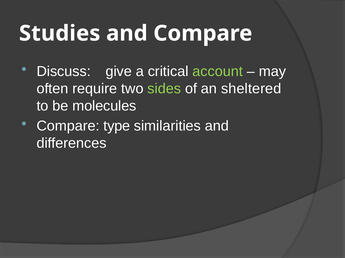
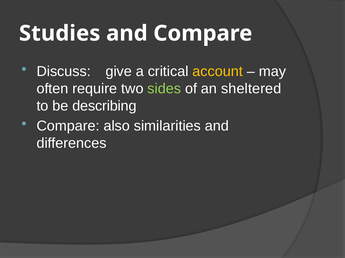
account colour: light green -> yellow
molecules: molecules -> describing
type: type -> also
